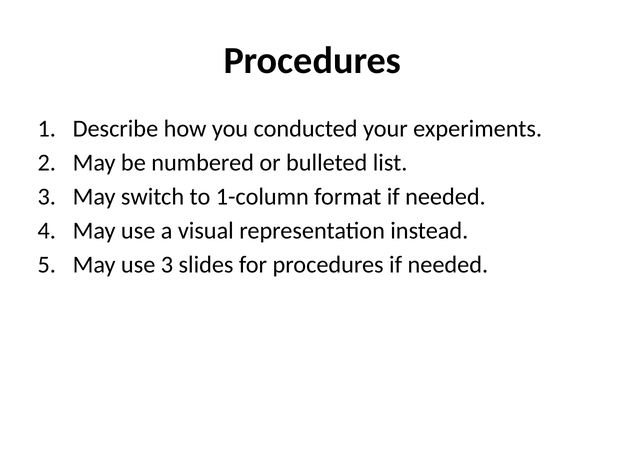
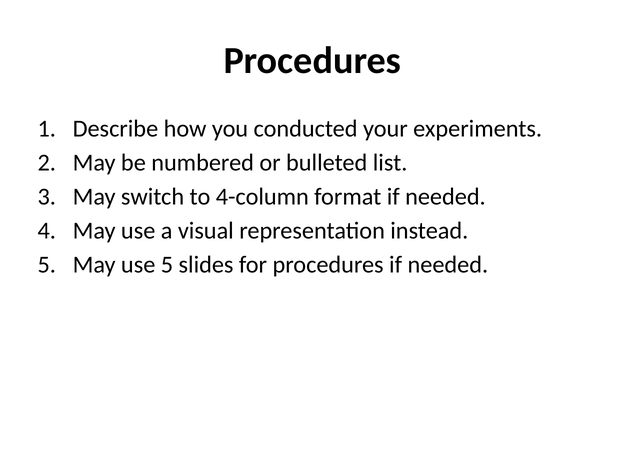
1-column: 1-column -> 4-column
use 3: 3 -> 5
